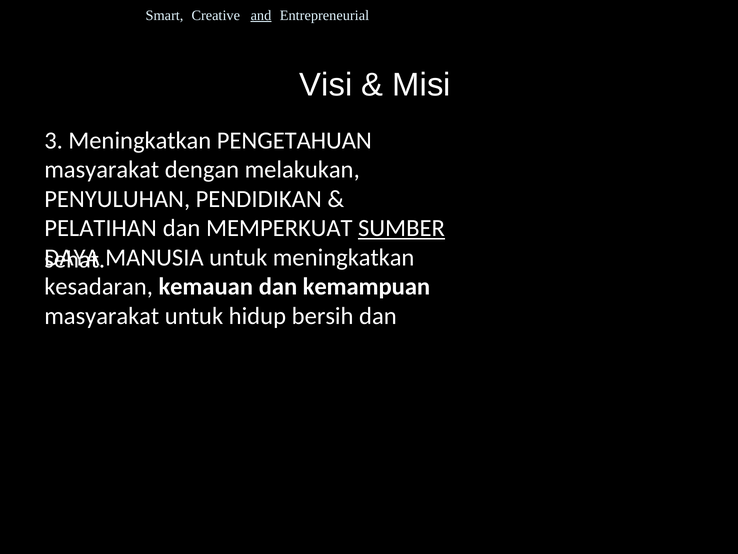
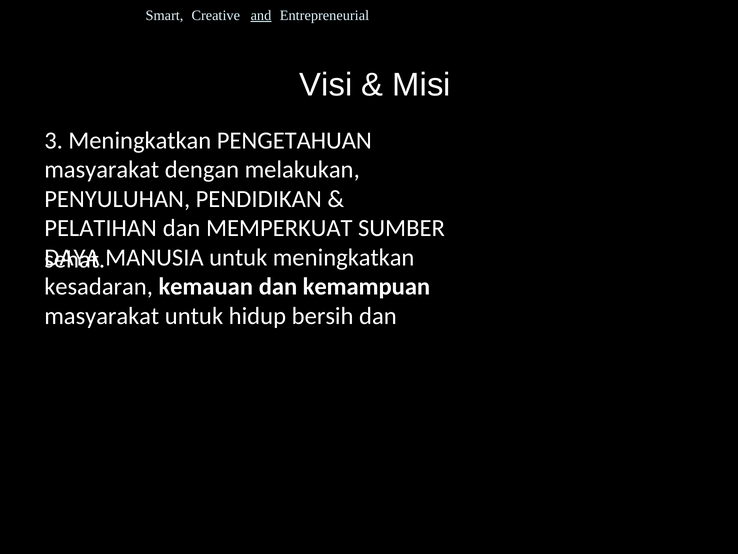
SUMBER underline: present -> none
